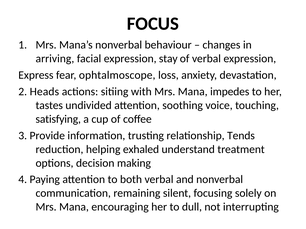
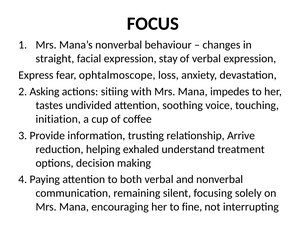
arriving: arriving -> straight
Heads: Heads -> Asking
satisfying: satisfying -> initiation
Tends: Tends -> Arrive
dull: dull -> fine
